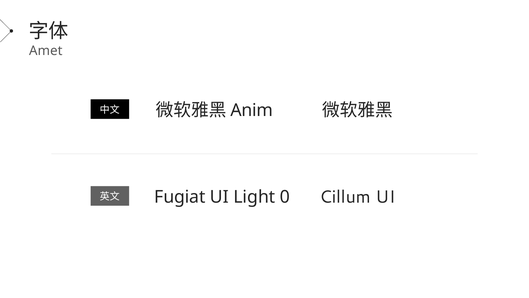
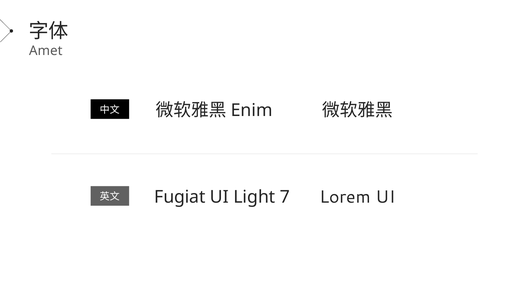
Anim: Anim -> Enim
Cillum: Cillum -> Lorem
0: 0 -> 7
